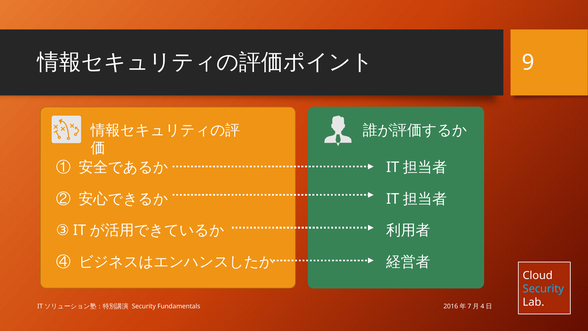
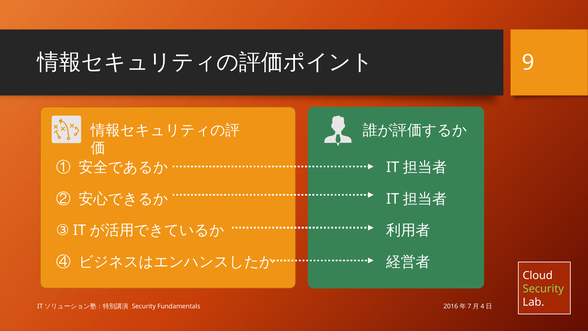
Security at (543, 289) colour: light blue -> light green
